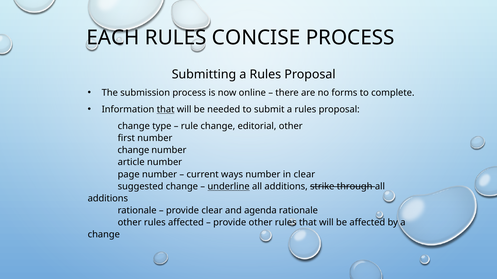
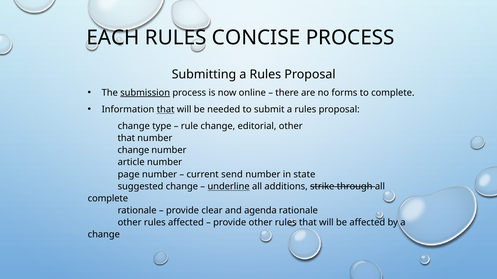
submission underline: none -> present
first at (126, 138): first -> that
ways: ways -> send
in clear: clear -> state
additions at (108, 199): additions -> complete
